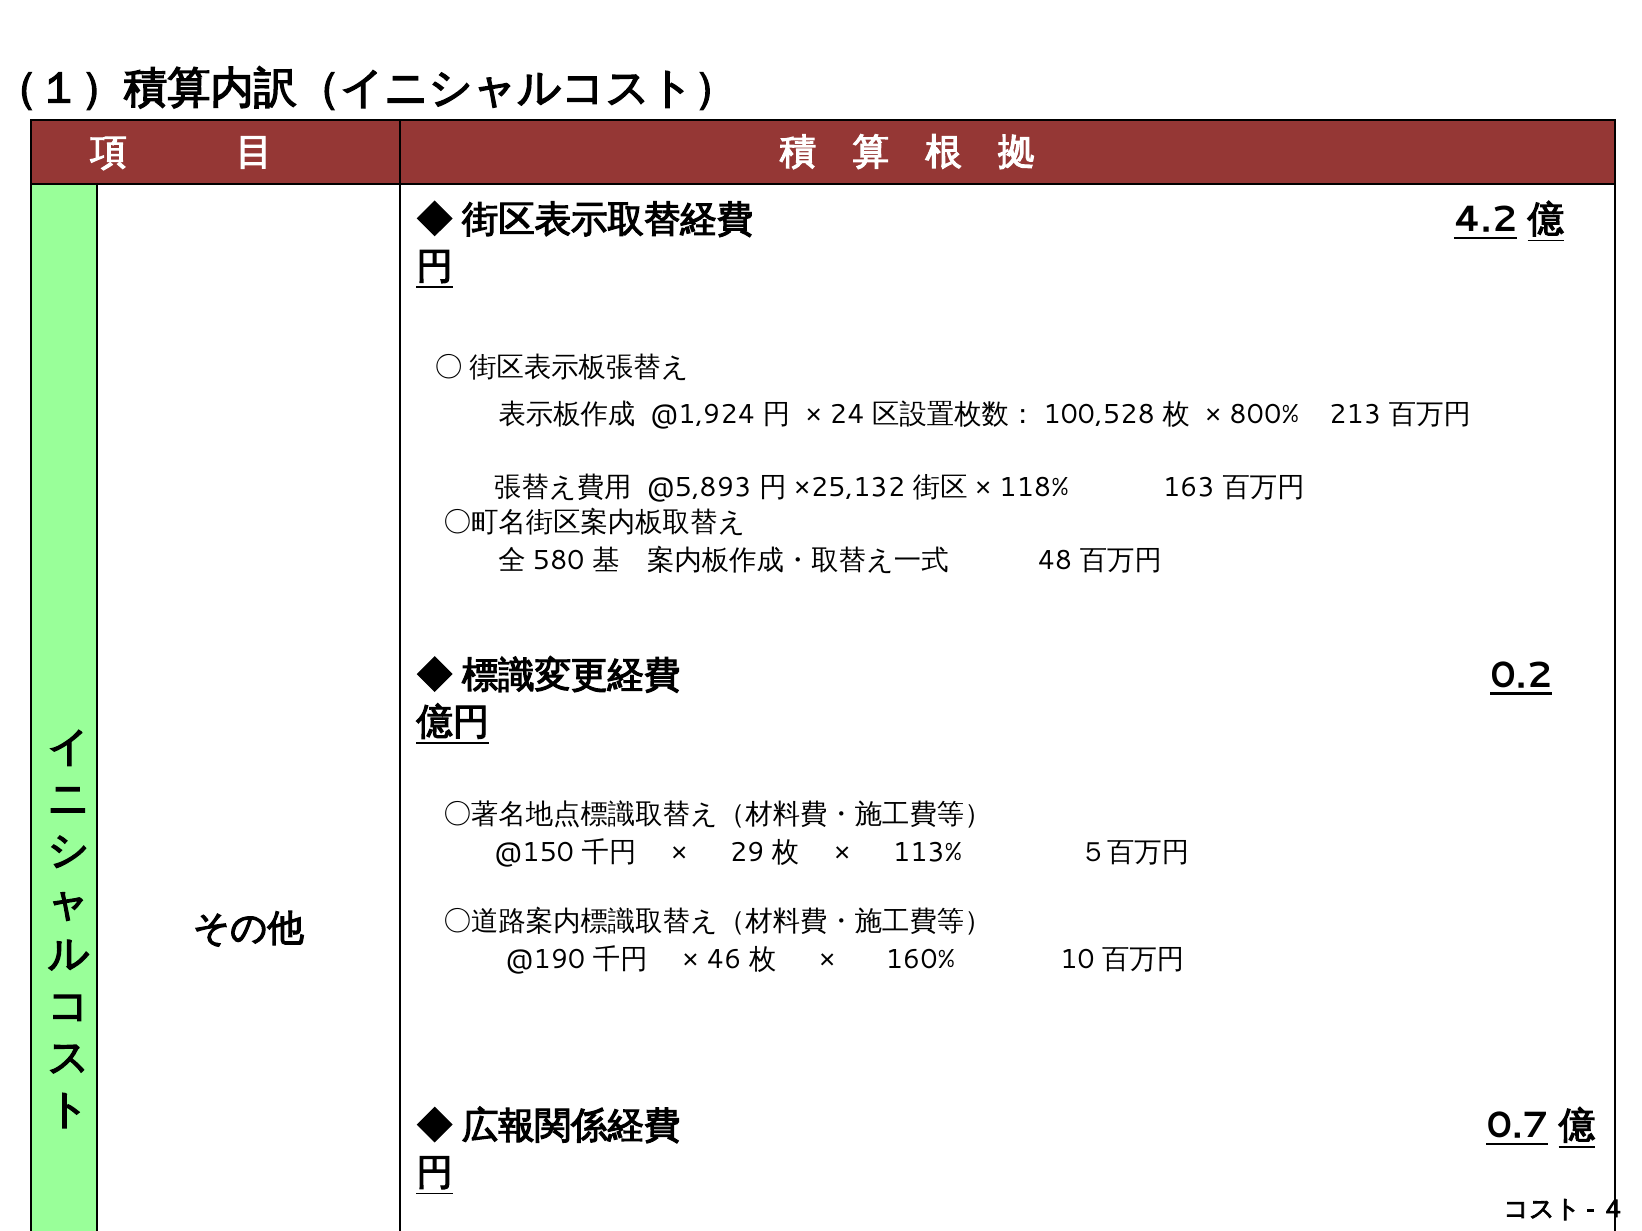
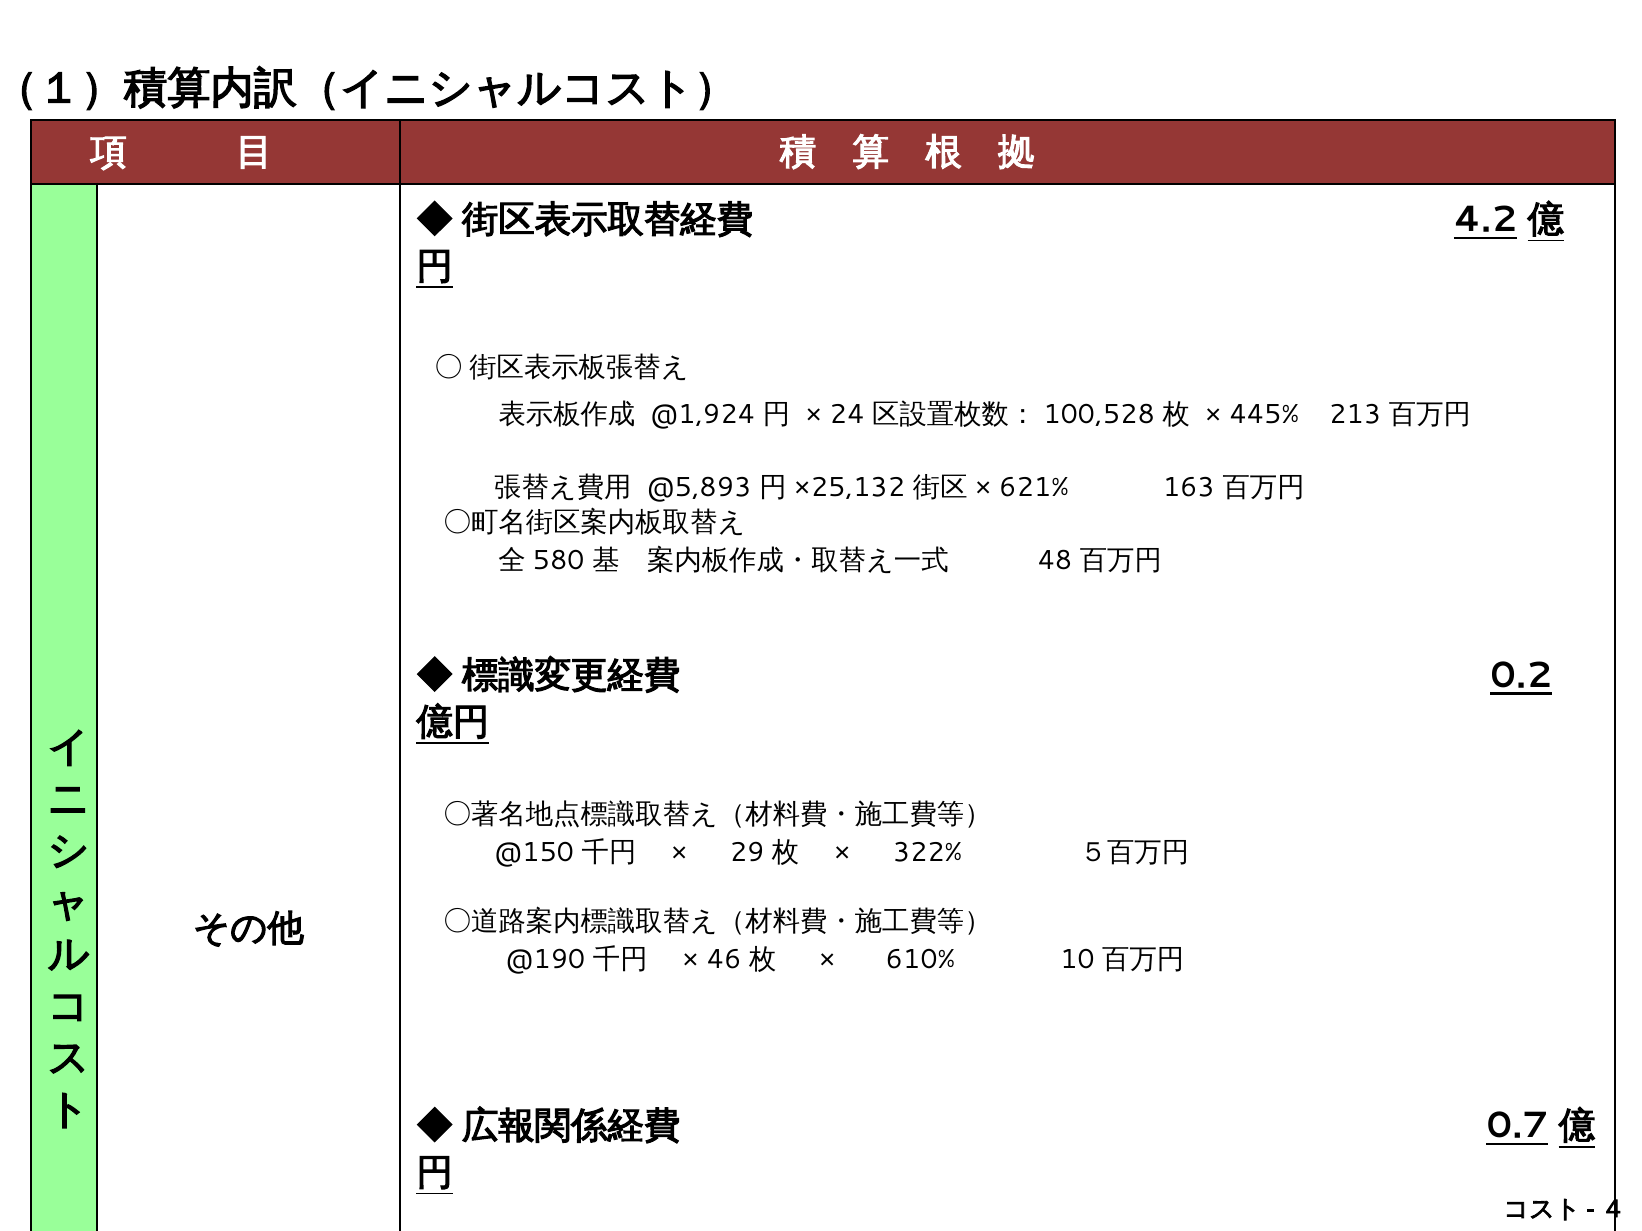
800%: 800% -> 445%
118%: 118% -> 621%
113%: 113% -> 322%
160%: 160% -> 610%
